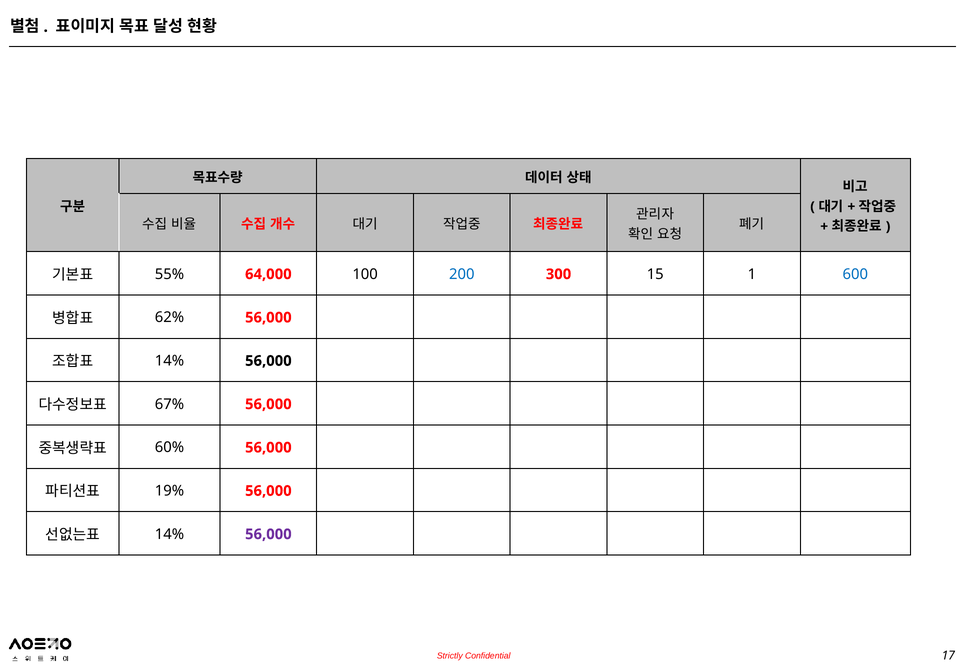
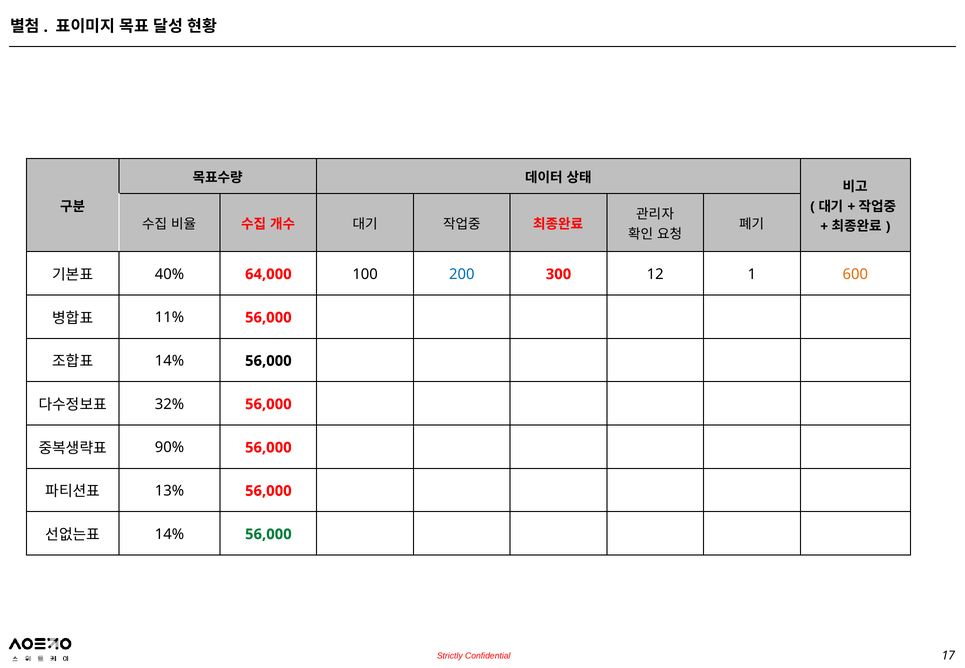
55%: 55% -> 40%
15: 15 -> 12
600 colour: blue -> orange
62%: 62% -> 11%
67%: 67% -> 32%
60%: 60% -> 90%
19%: 19% -> 13%
56,000 at (268, 534) colour: purple -> green
